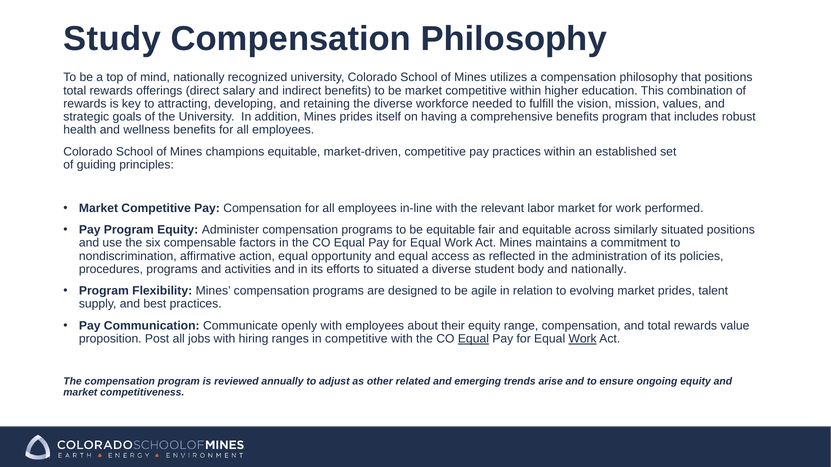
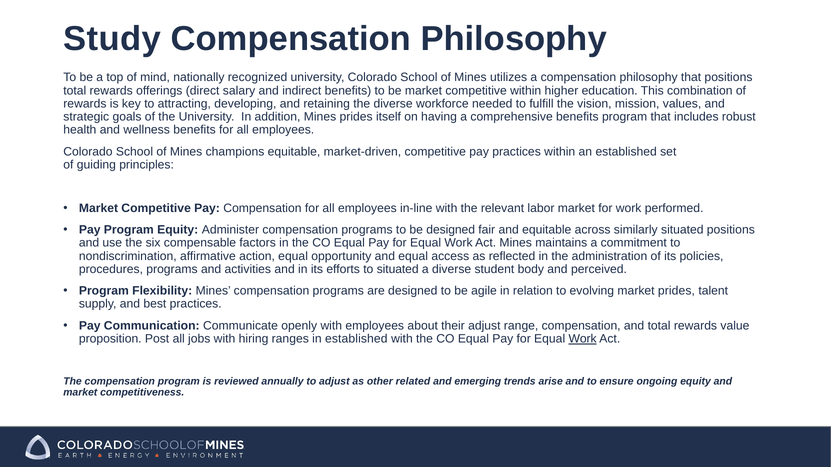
be equitable: equitable -> designed
and nationally: nationally -> perceived
their equity: equity -> adjust
in competitive: competitive -> established
Equal at (473, 339) underline: present -> none
